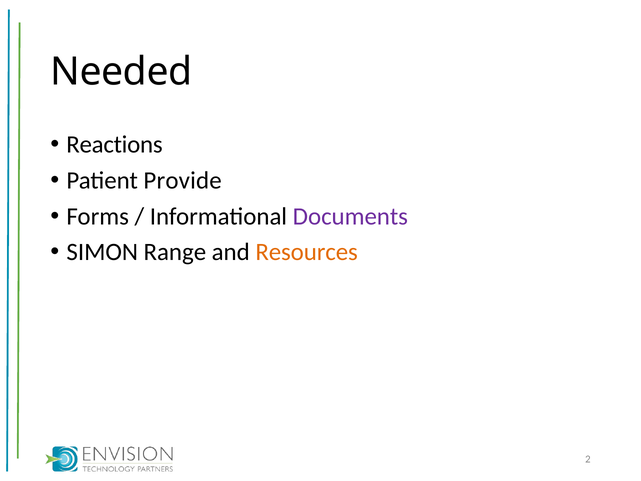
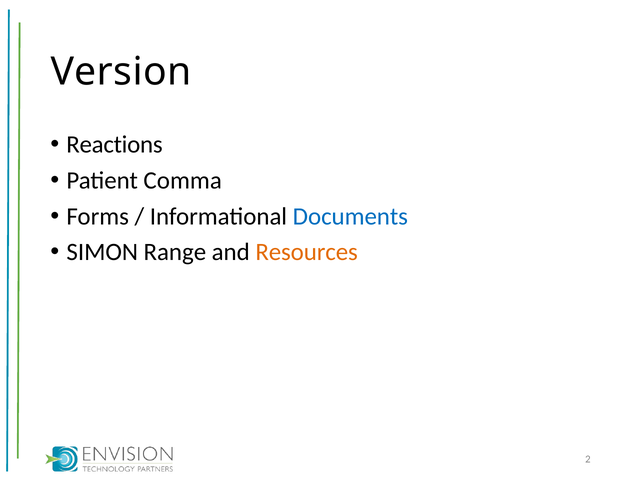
Needed: Needed -> Version
Provide: Provide -> Comma
Documents colour: purple -> blue
